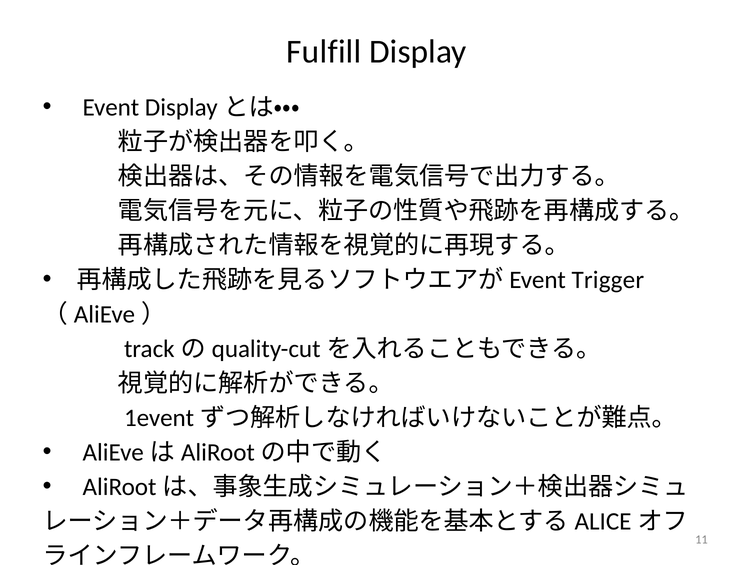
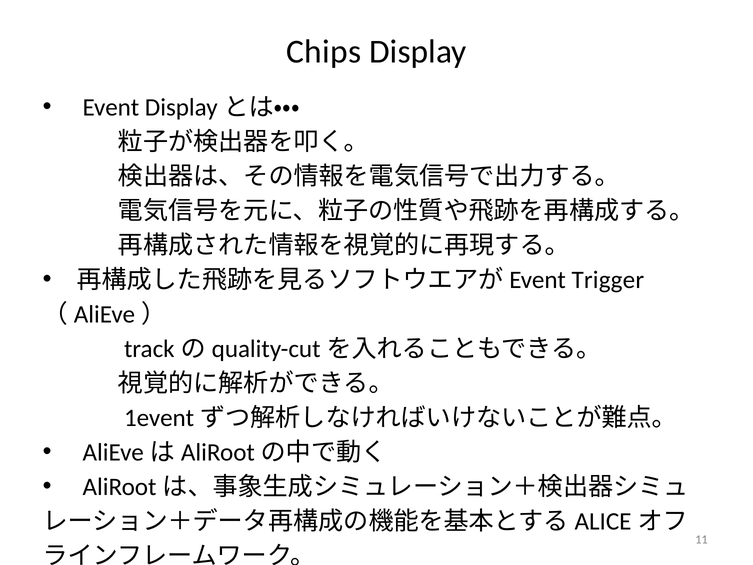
Fulfill: Fulfill -> Chips
